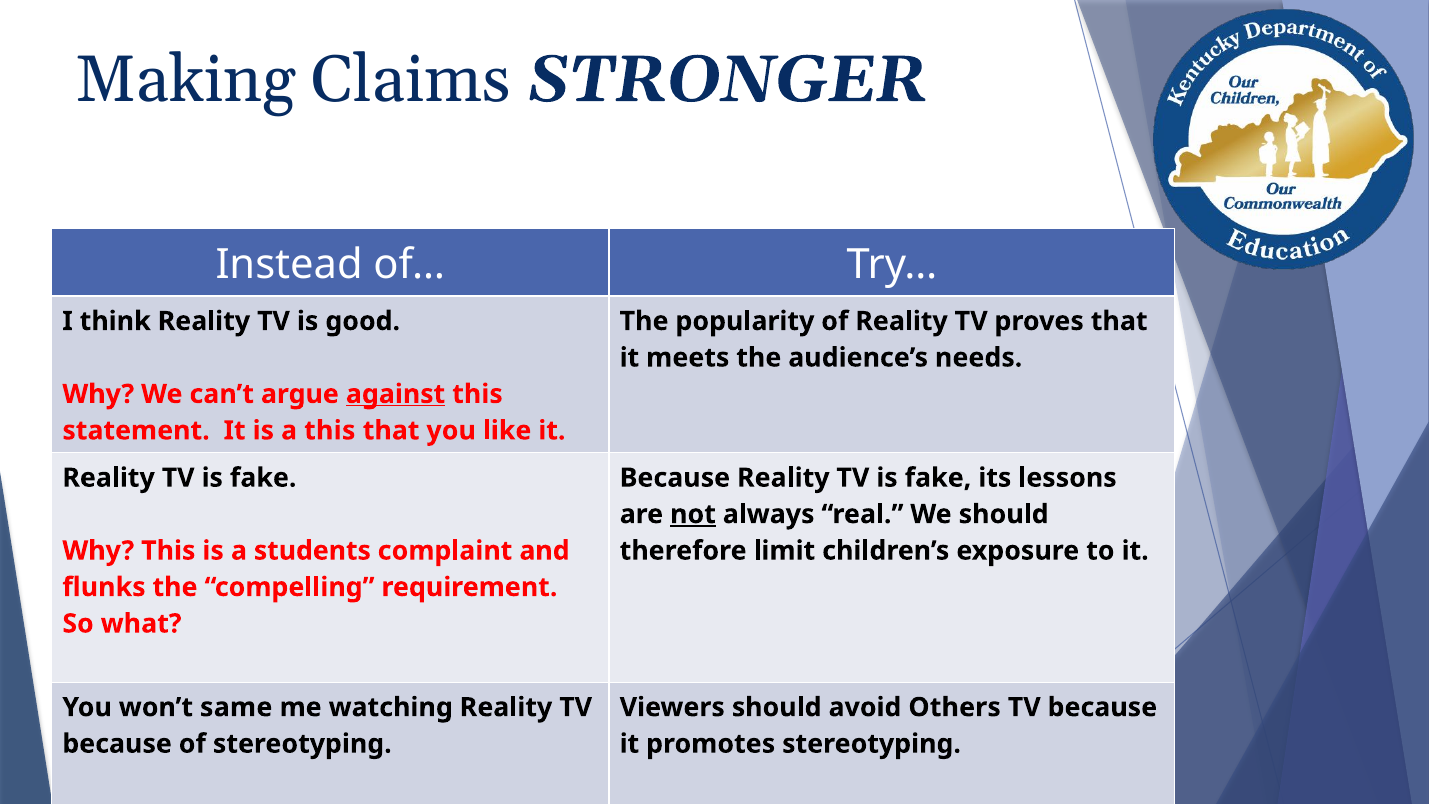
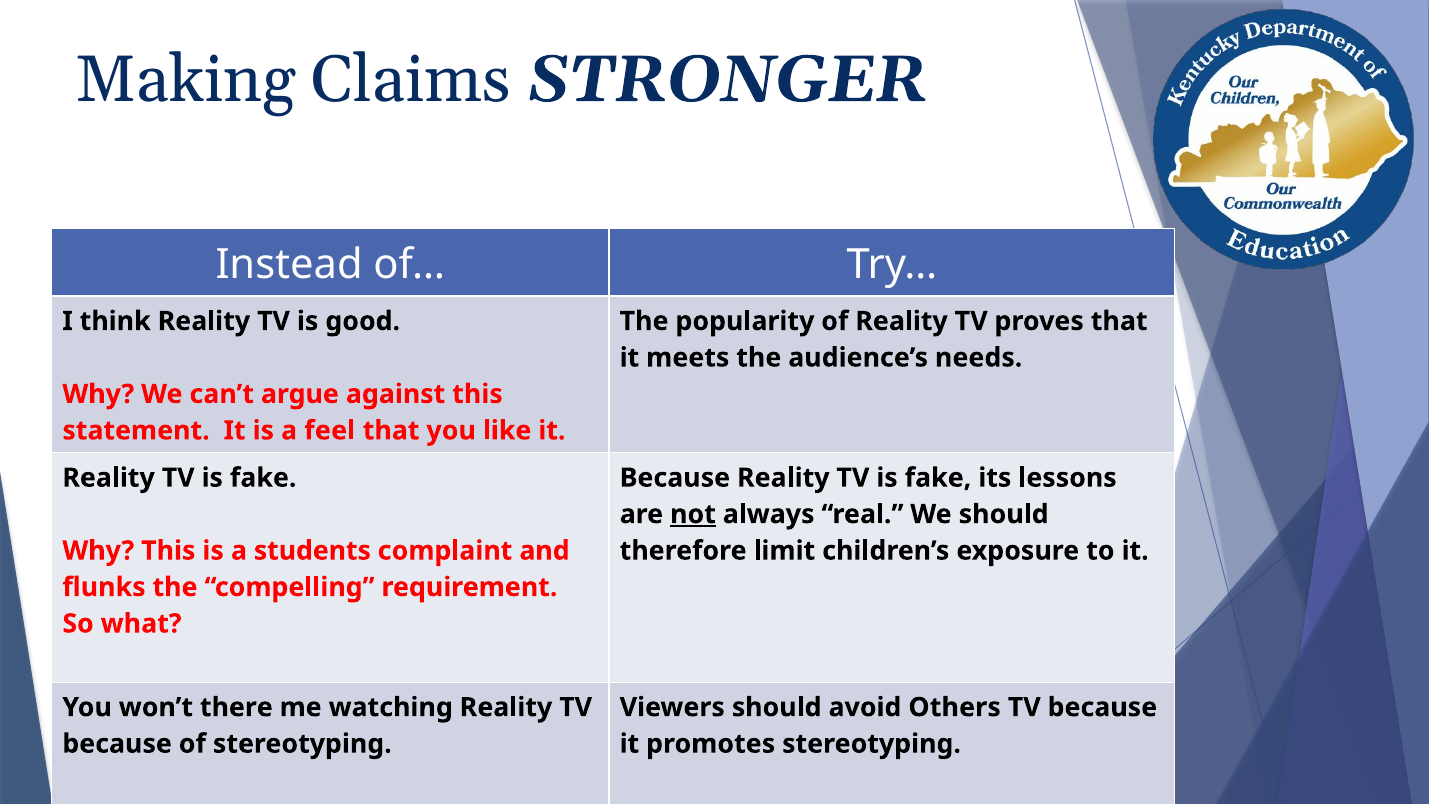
against underline: present -> none
a this: this -> feel
same: same -> there
